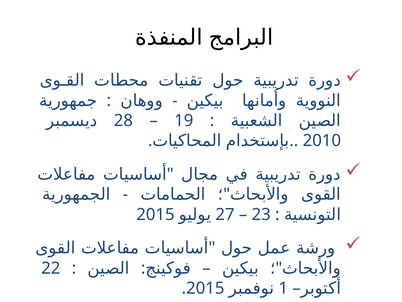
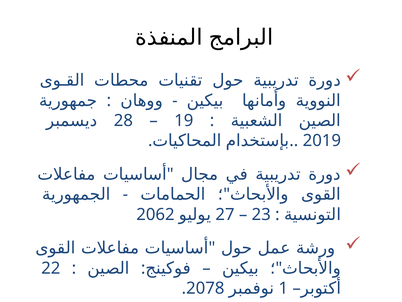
2010: 2010 -> 2019
2015 at (155, 214): 2015 -> 2062
2015 at (205, 288): 2015 -> 2078
